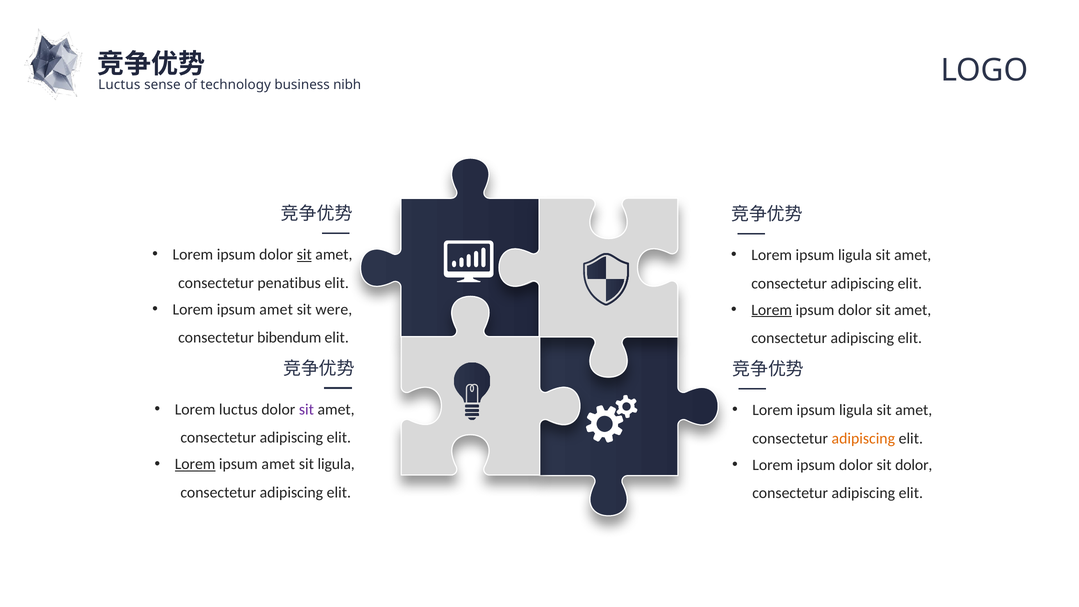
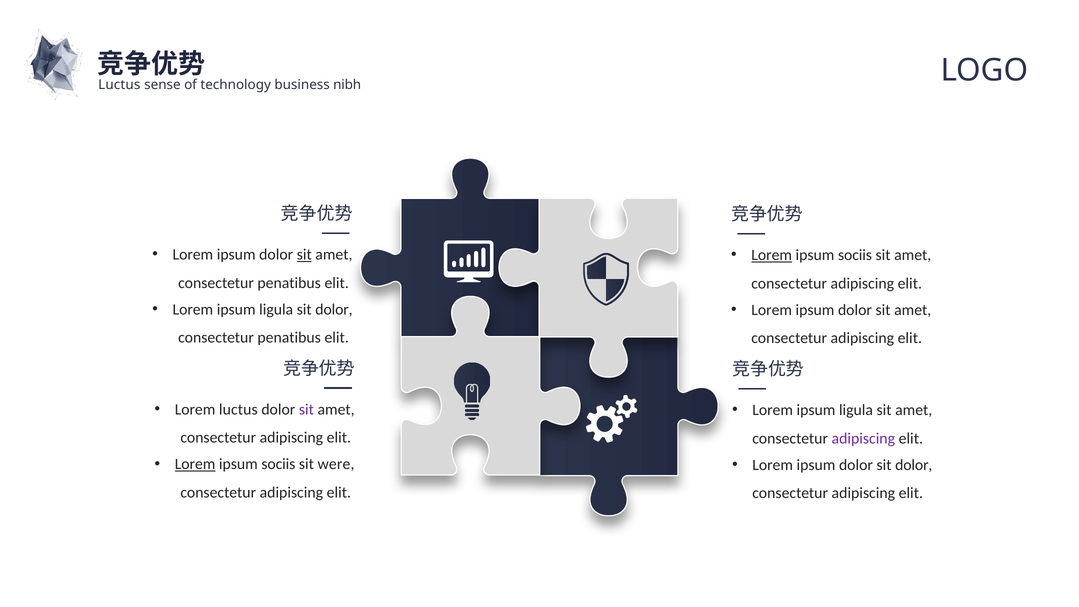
Lorem at (772, 255) underline: none -> present
ligula at (855, 255): ligula -> sociis
amet at (276, 309): amet -> ligula
were at (334, 309): were -> dolor
Lorem at (772, 310) underline: present -> none
bibendum at (289, 338): bibendum -> penatibus
adipiscing at (863, 438) colour: orange -> purple
amet at (278, 464): amet -> sociis
sit ligula: ligula -> were
